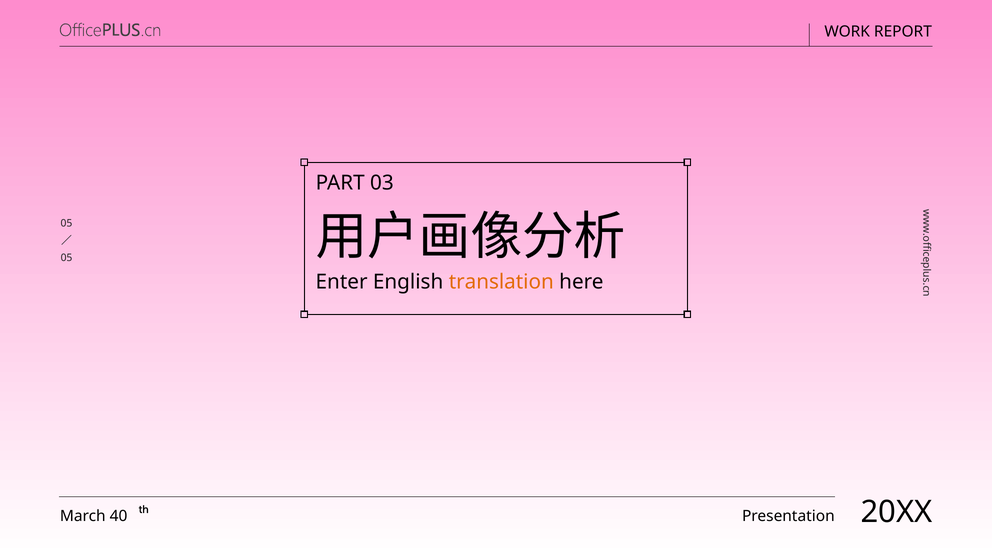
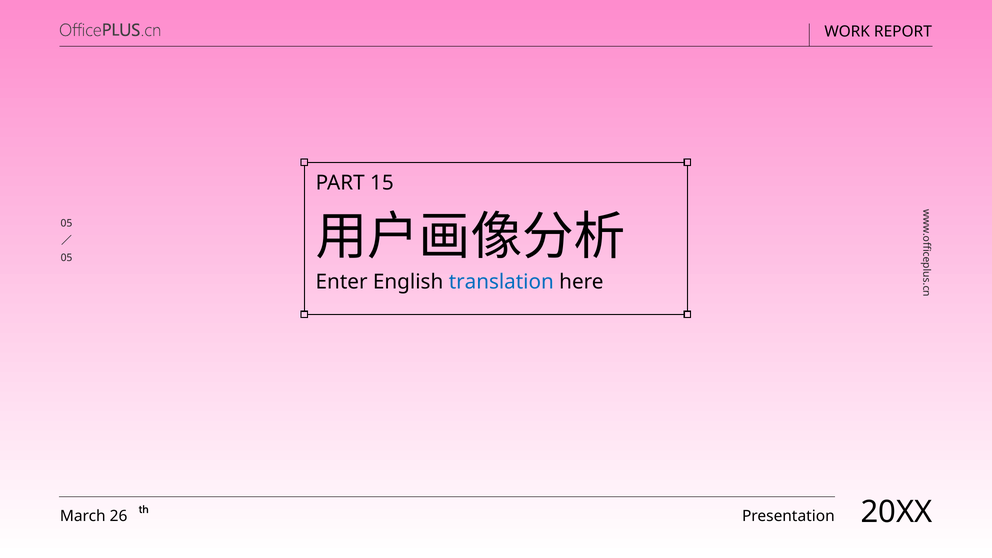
03: 03 -> 15
translation colour: orange -> blue
40: 40 -> 26
